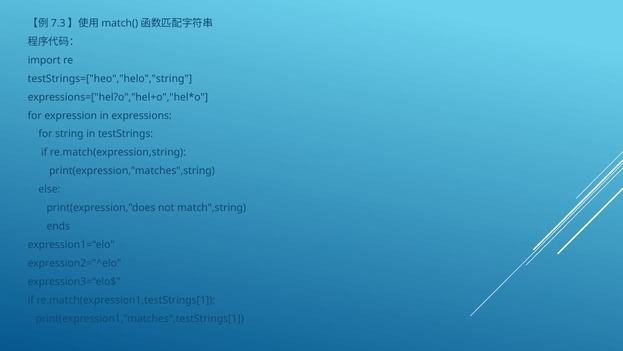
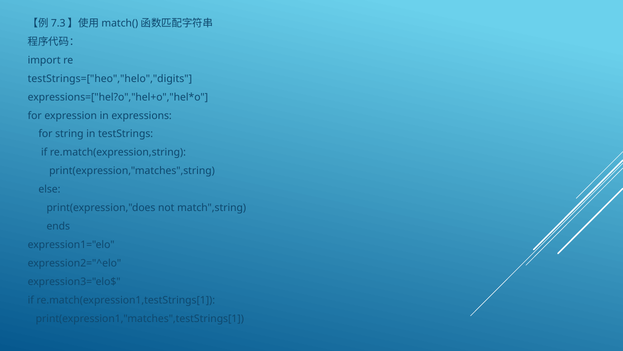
testStrings=["heo","helo","string: testStrings=["heo","helo","string -> testStrings=["heo","helo","digits
